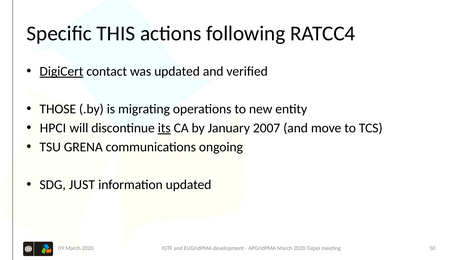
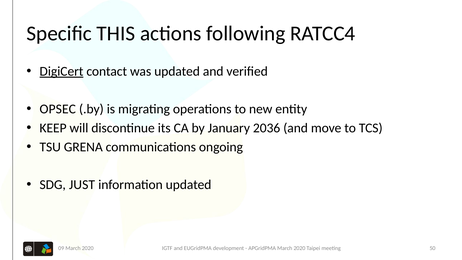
THOSE: THOSE -> OPSEC
HPCI: HPCI -> KEEP
its underline: present -> none
2007: 2007 -> 2036
